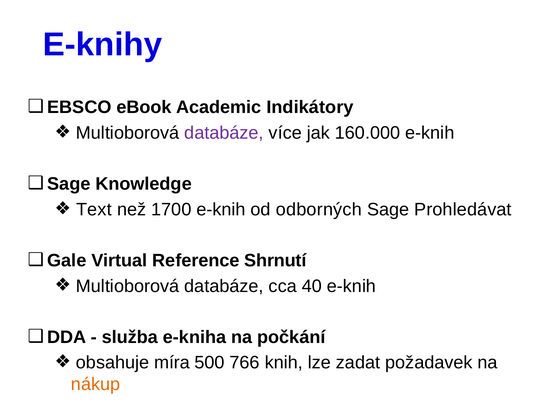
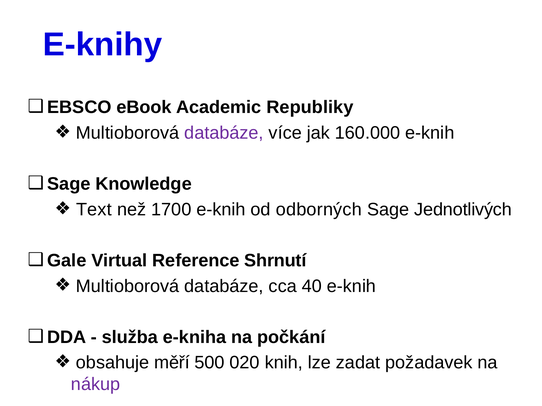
Indikátory: Indikátory -> Republiky
Prohledávat: Prohledávat -> Jednotlivých
míra: míra -> měří
766: 766 -> 020
nákup colour: orange -> purple
